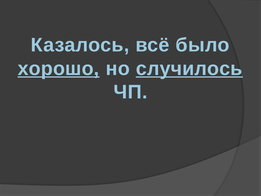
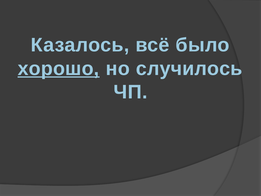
случилось underline: present -> none
